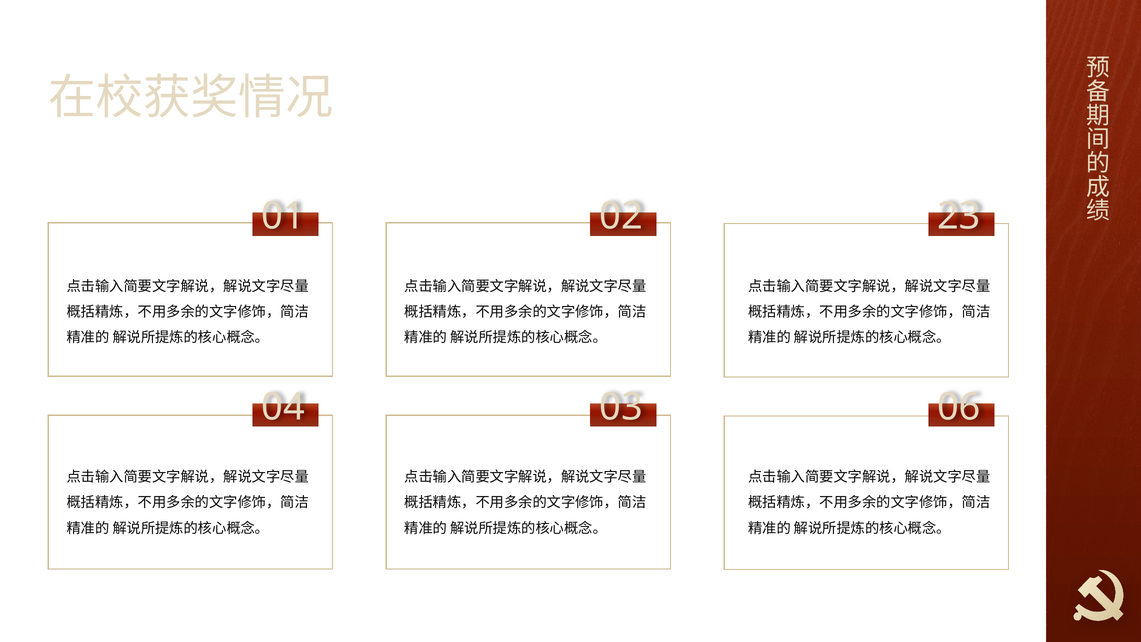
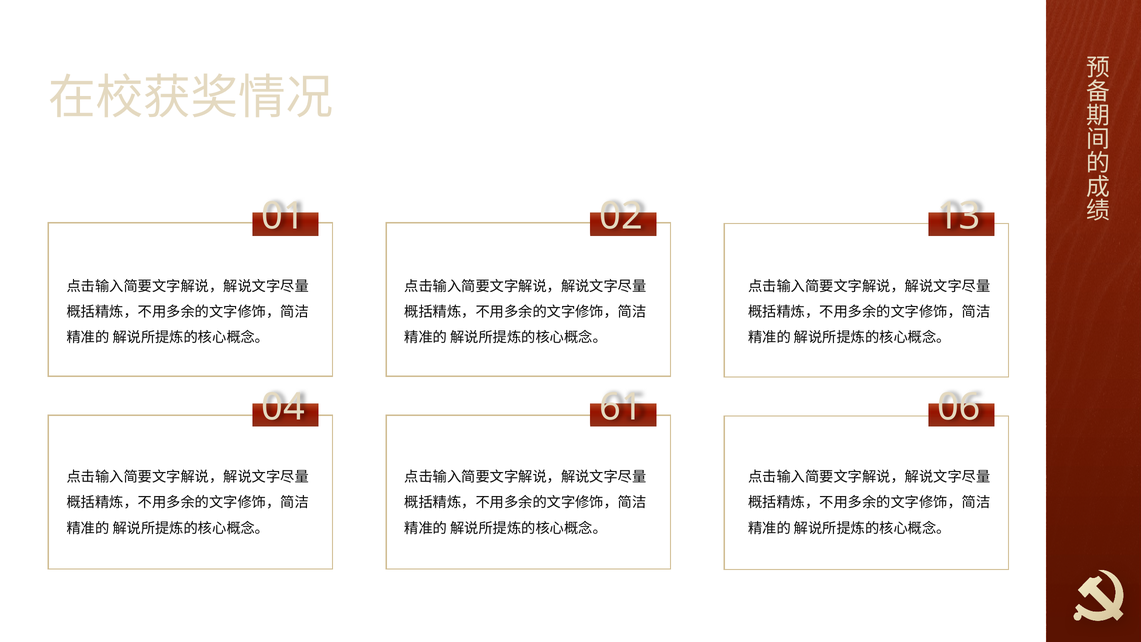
23: 23 -> 13
03: 03 -> 61
